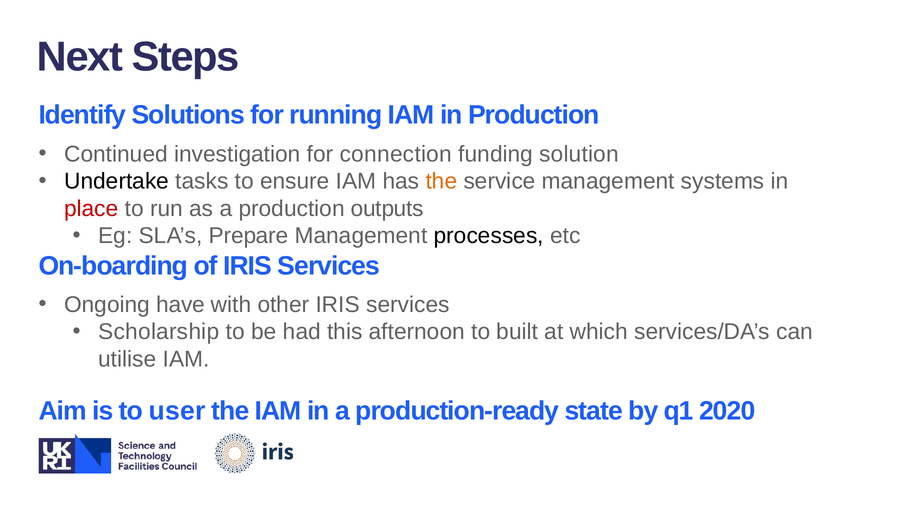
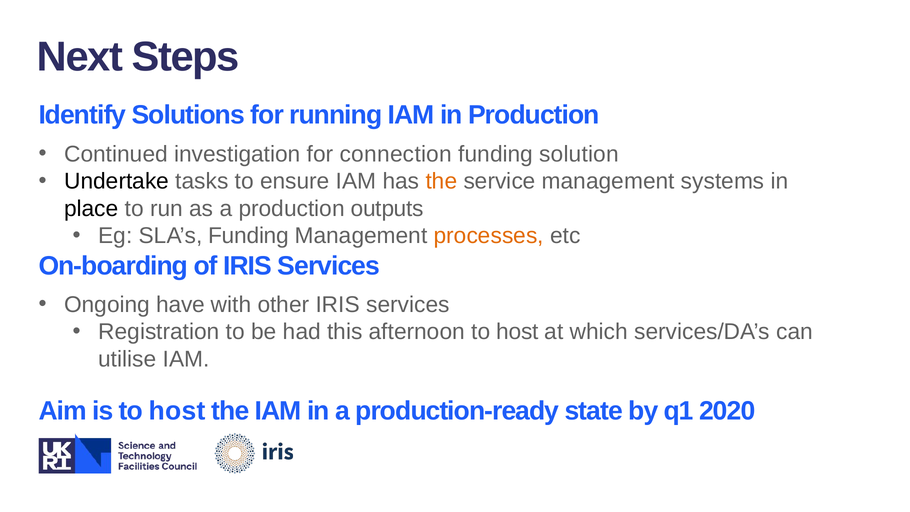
place colour: red -> black
SLA’s Prepare: Prepare -> Funding
processes colour: black -> orange
Scholarship: Scholarship -> Registration
afternoon to built: built -> host
is to user: user -> host
